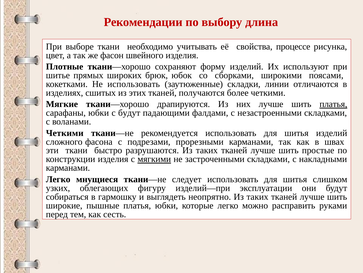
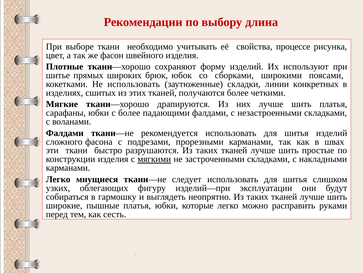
отличаются: отличаются -> конкретных
платья at (333, 104) underline: present -> none
с будут: будут -> более
Четкими at (65, 133): Четкими -> Фалдами
